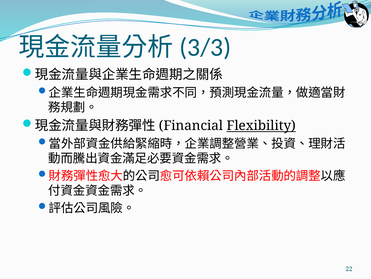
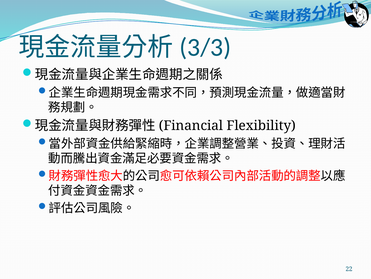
Flexibility underline: present -> none
